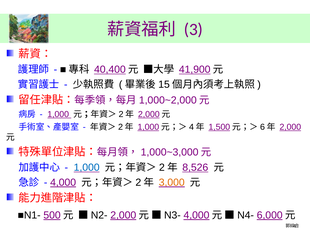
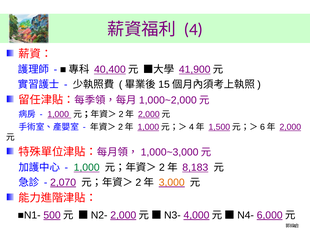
3 at (193, 30): 3 -> 4
1,000 at (87, 168) colour: blue -> green
8,526: 8,526 -> 8,183
4,000: 4,000 -> 2,070
